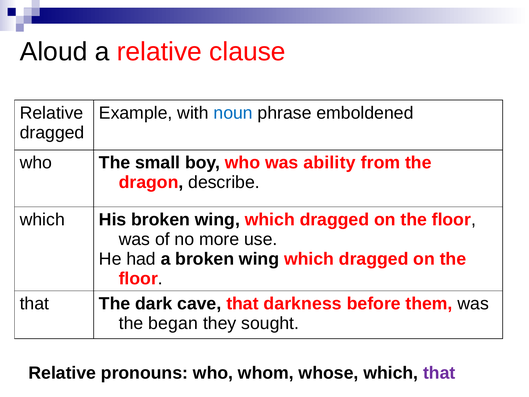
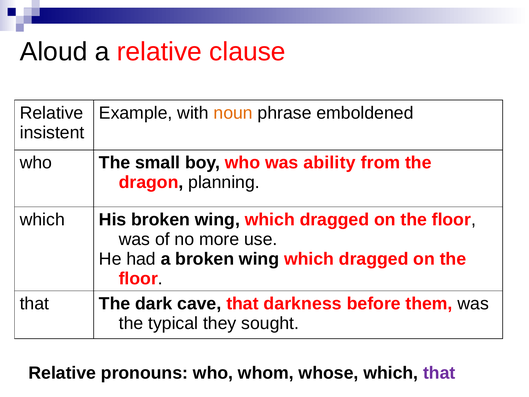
noun colour: blue -> orange
dragged at (52, 132): dragged -> insistent
describe: describe -> planning
began: began -> typical
